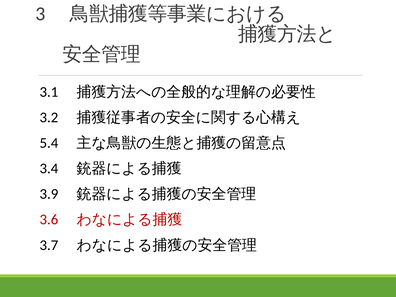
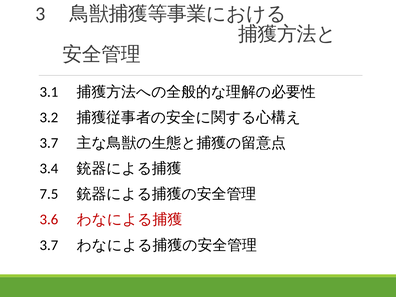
5.4 at (49, 143): 5.4 -> 3.7
3.9: 3.9 -> 7.5
